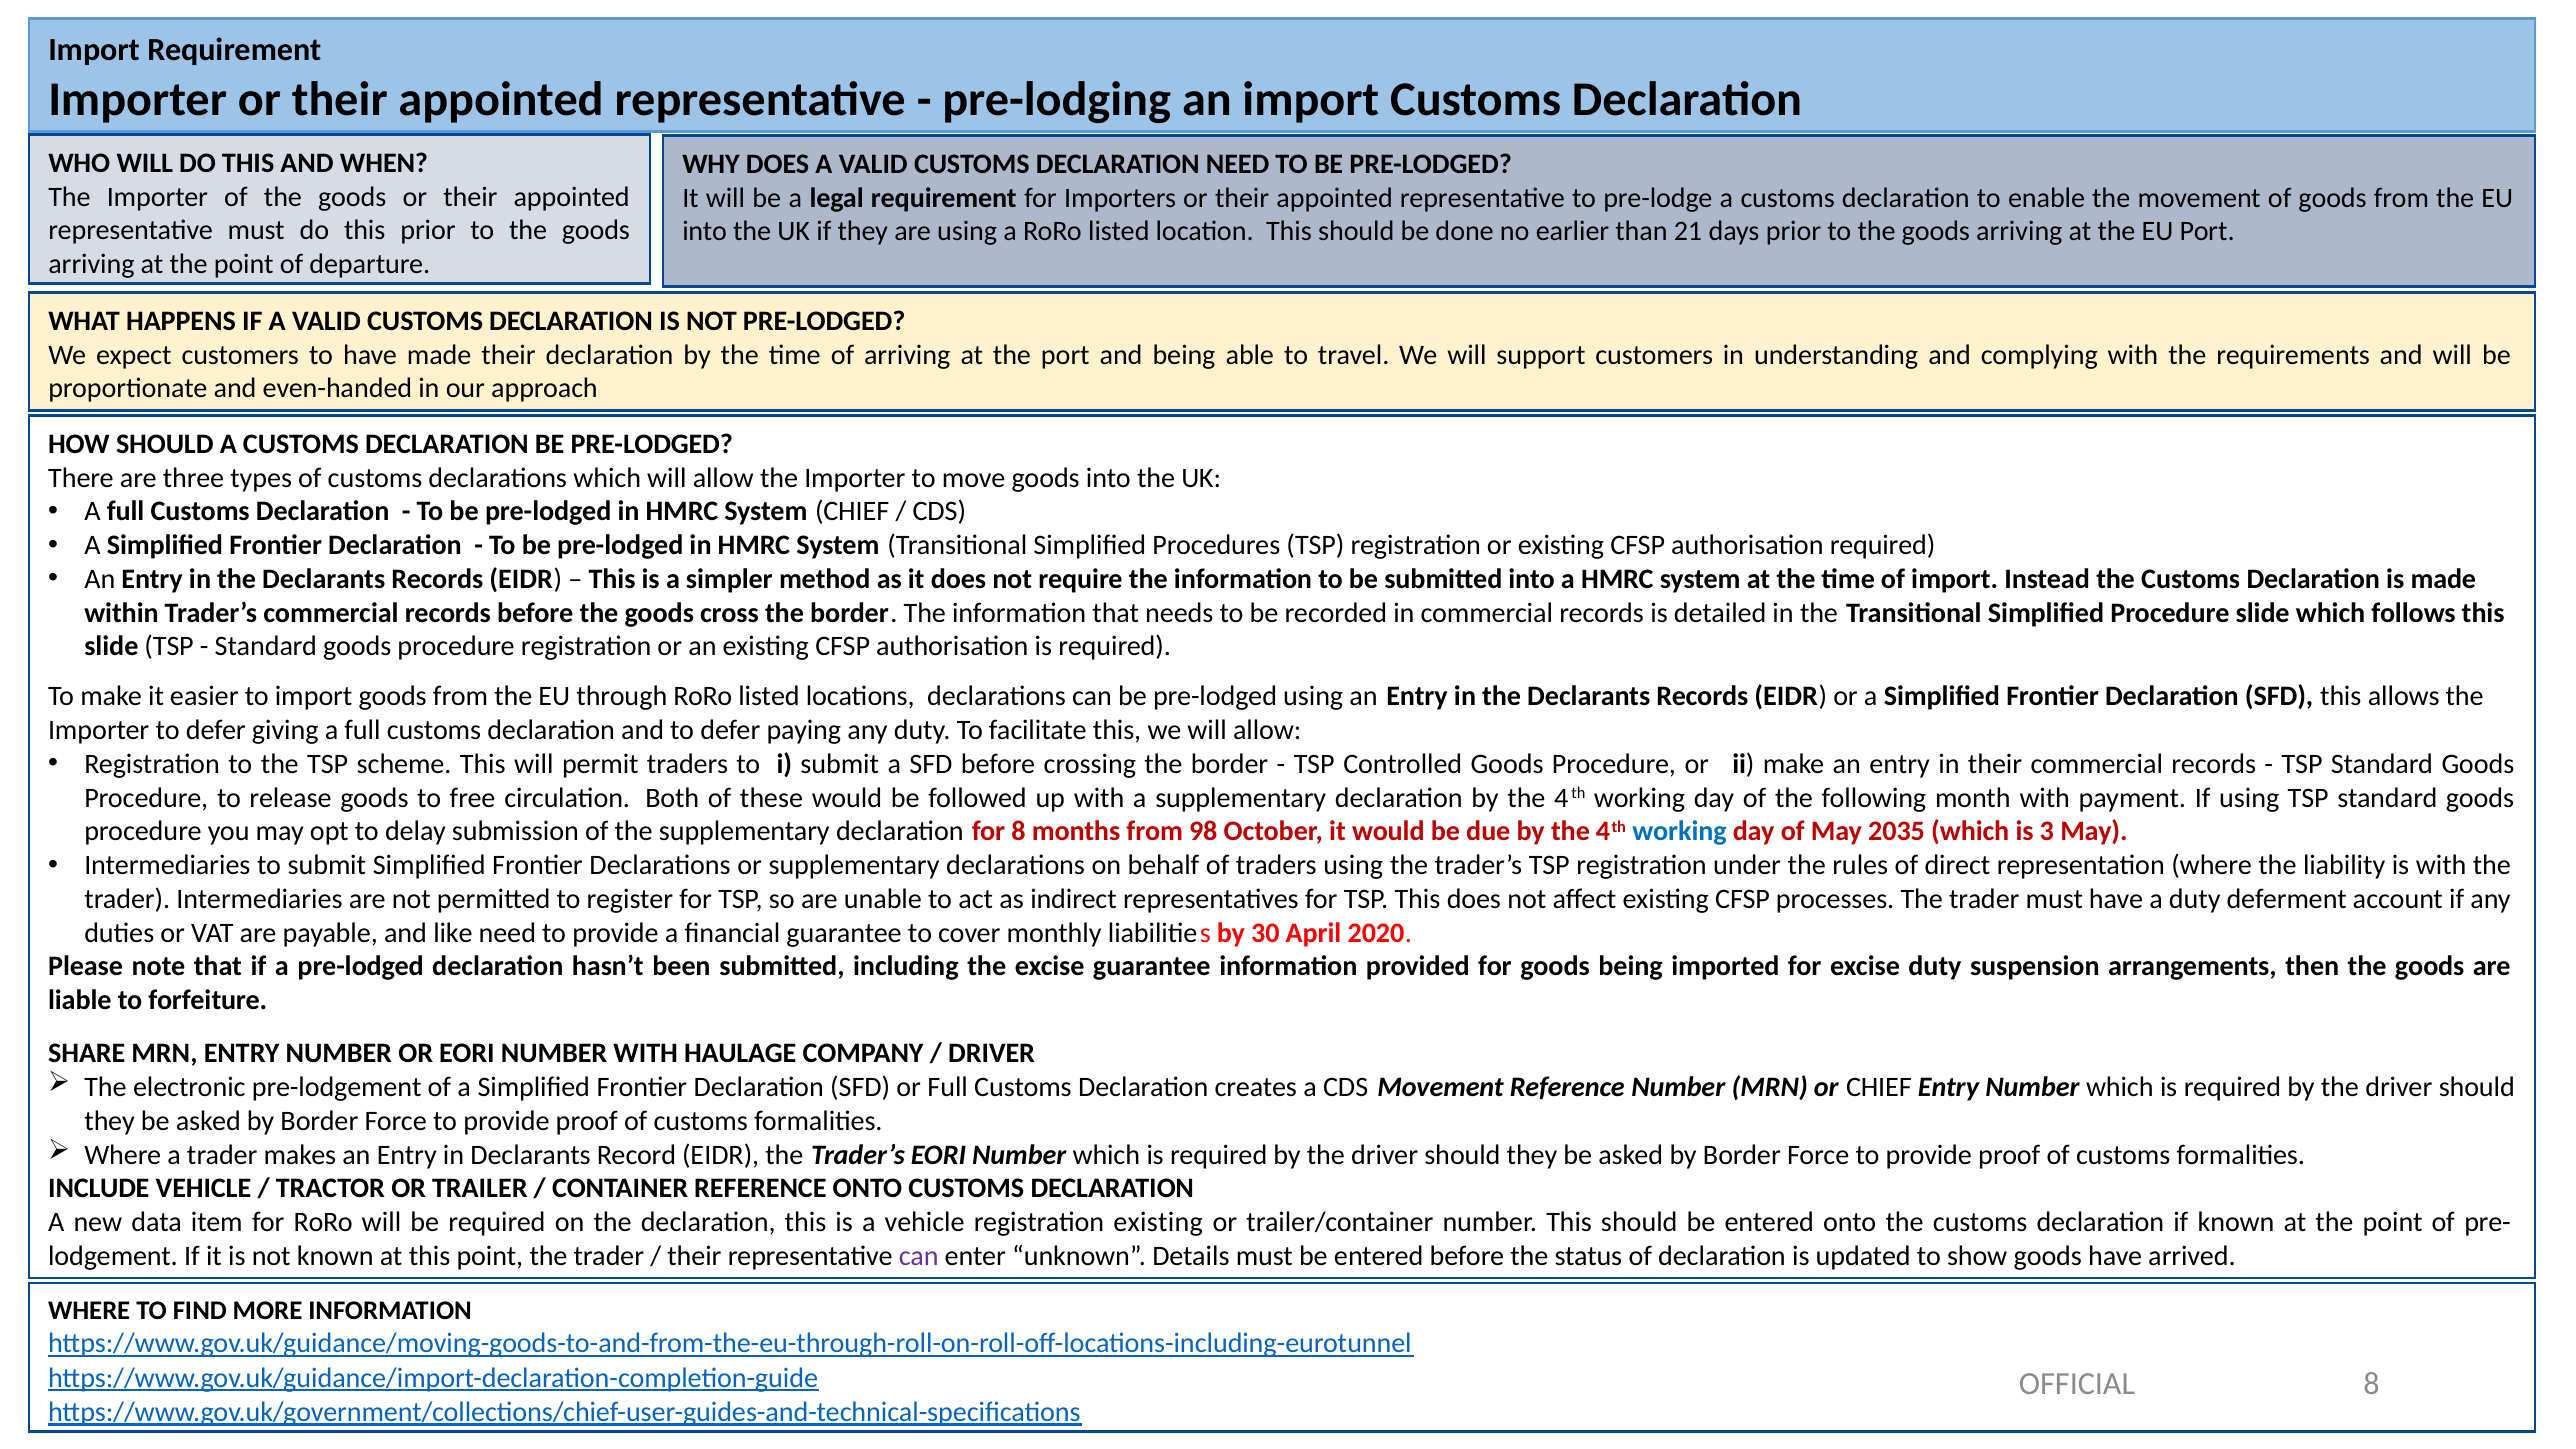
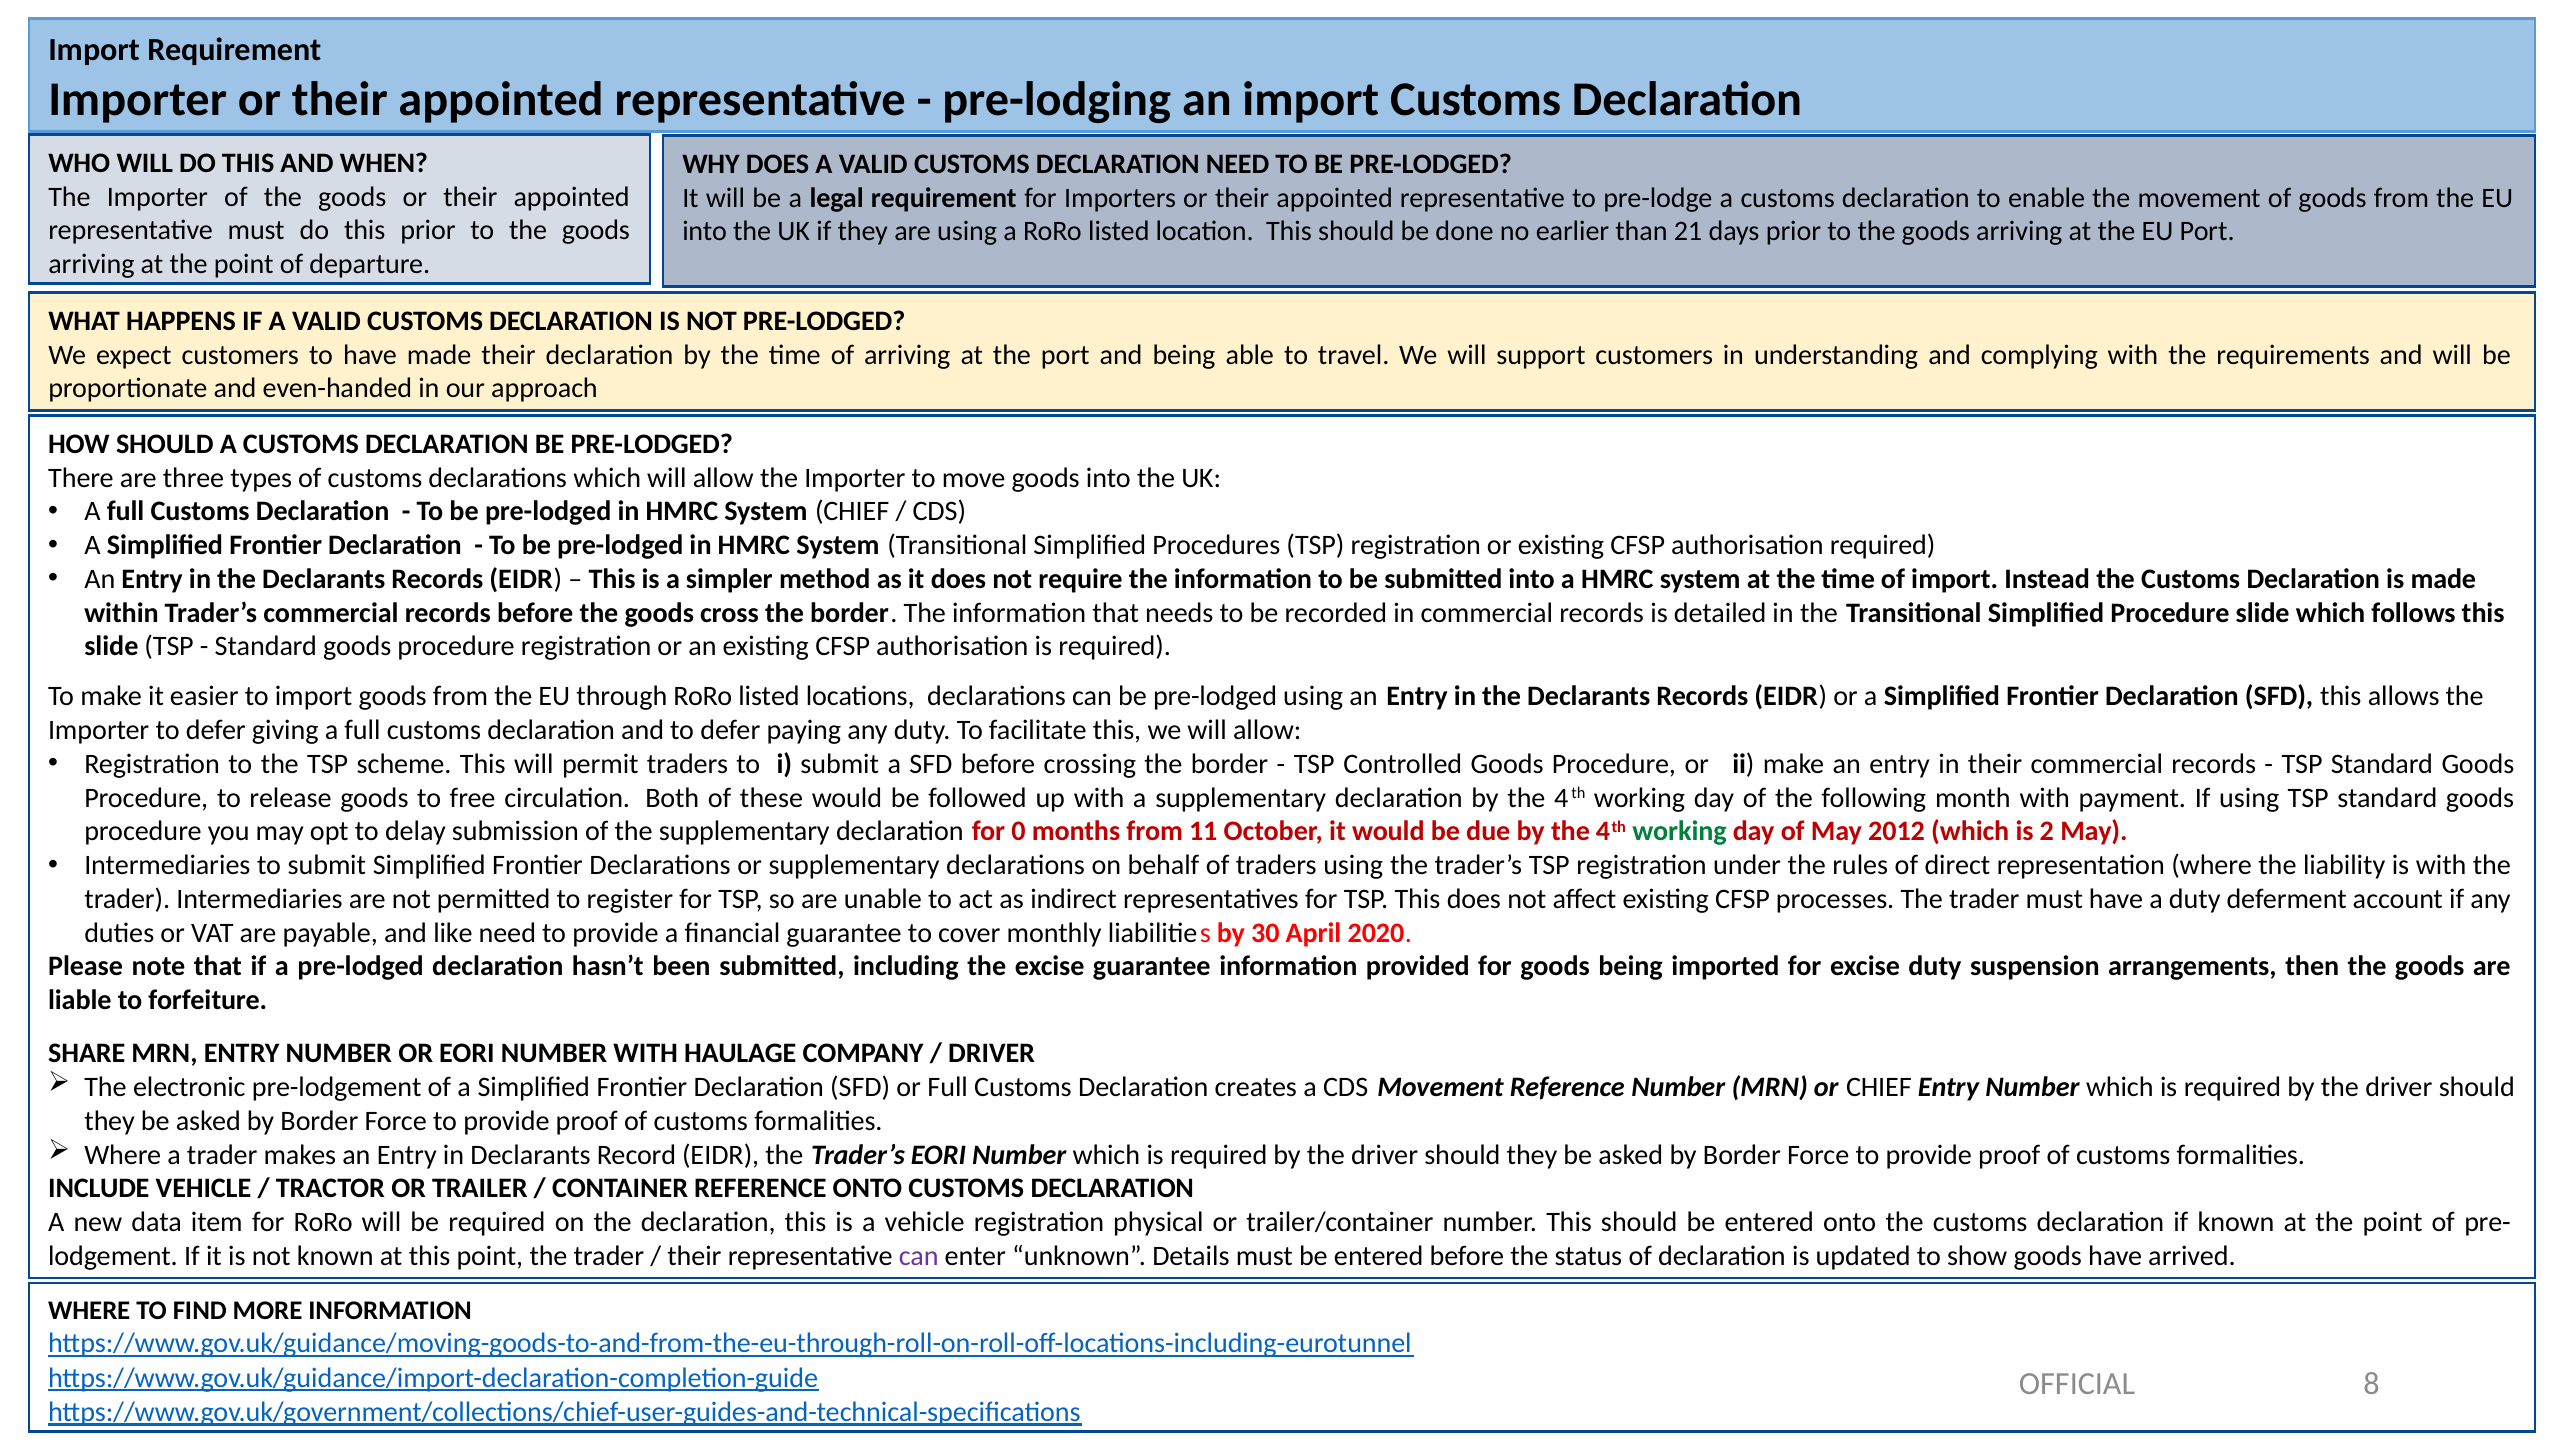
for 8: 8 -> 0
98: 98 -> 11
working at (1679, 832) colour: blue -> green
2035: 2035 -> 2012
3: 3 -> 2
registration existing: existing -> physical
